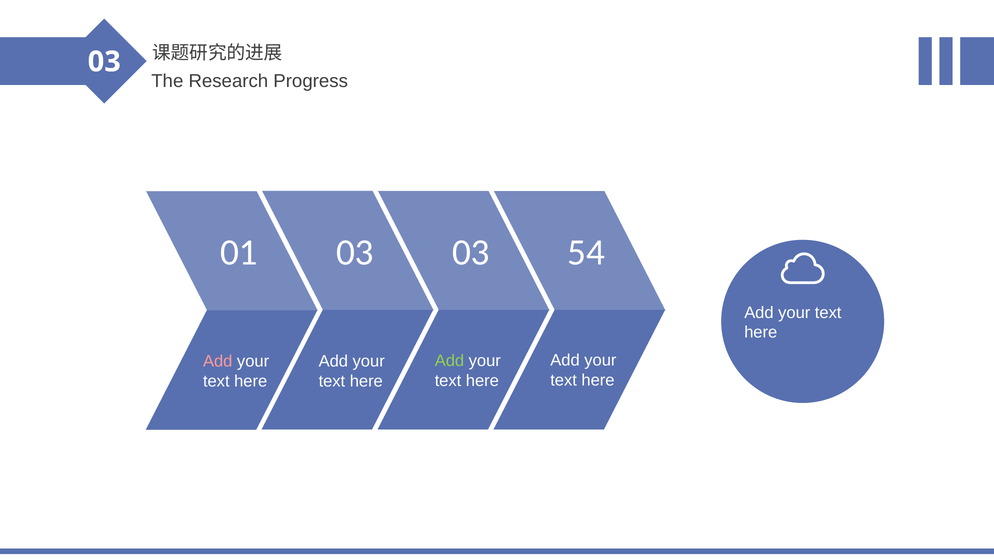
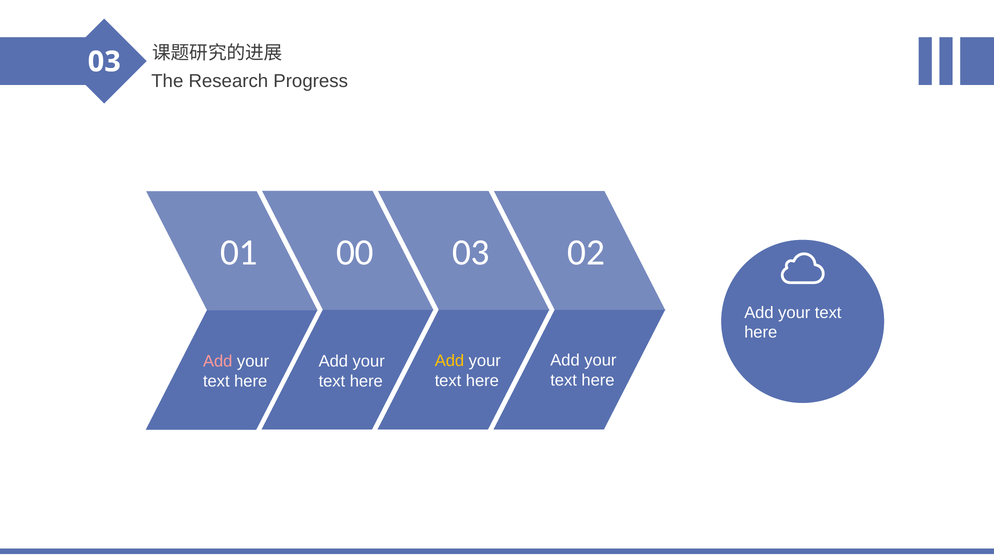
01 03: 03 -> 00
54: 54 -> 02
Add at (449, 361) colour: light green -> yellow
